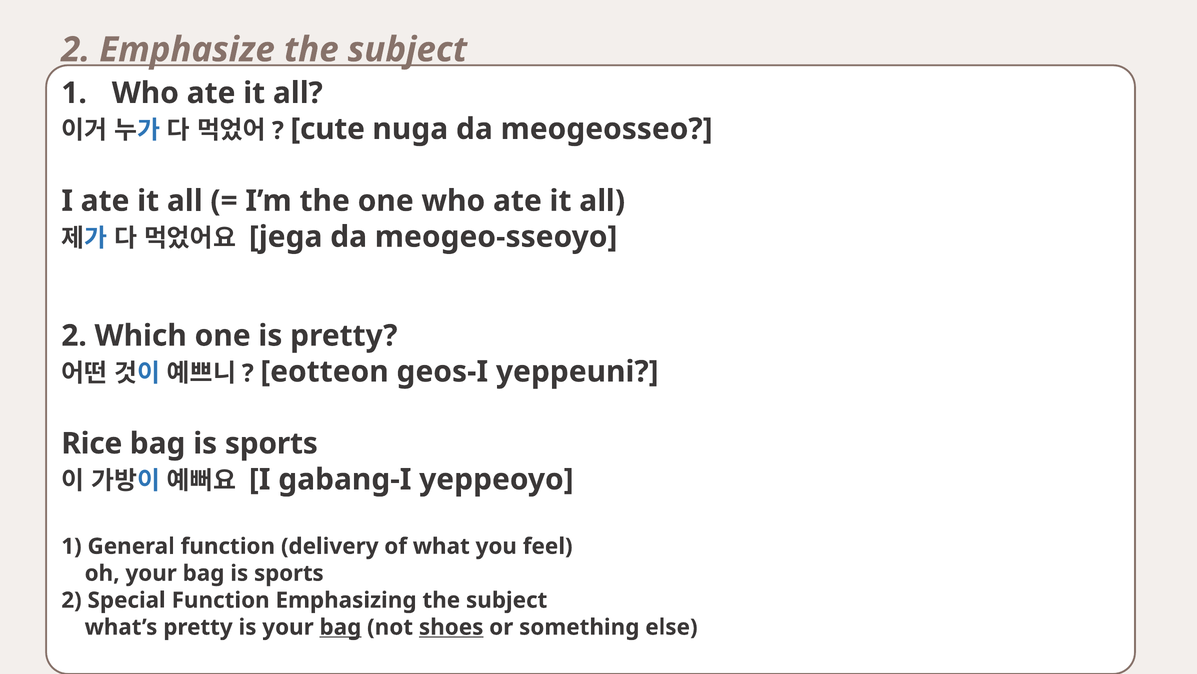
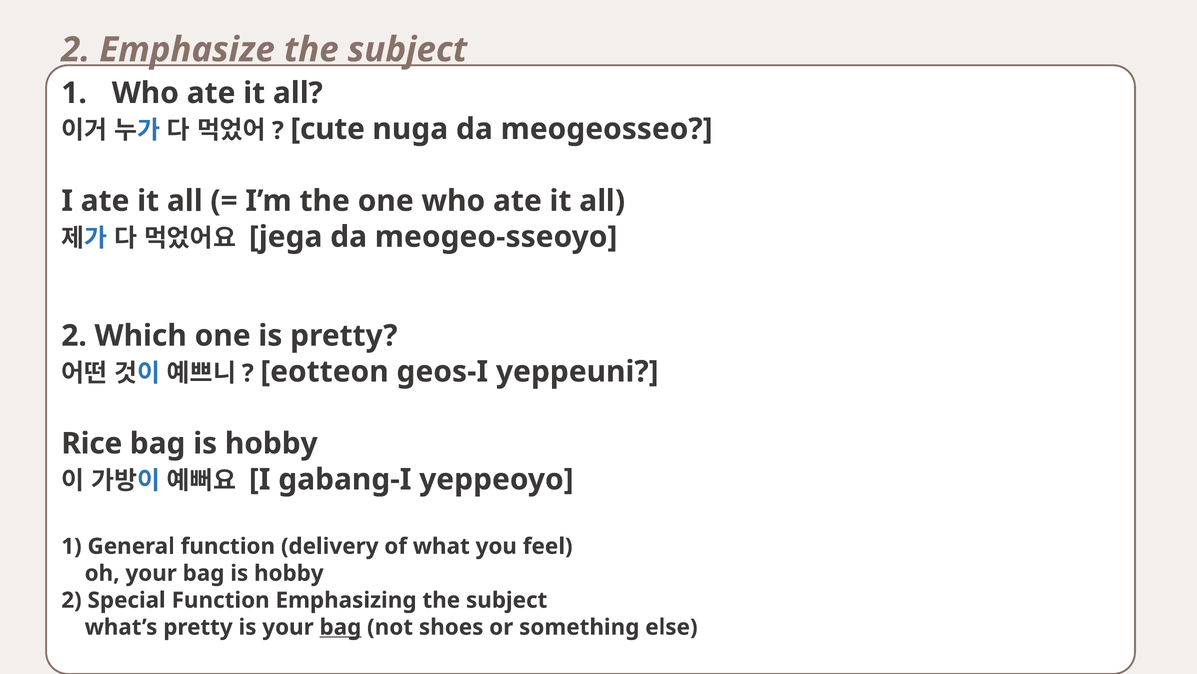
sports at (271, 443): sports -> hobby
your bag is sports: sports -> hobby
shoes underline: present -> none
